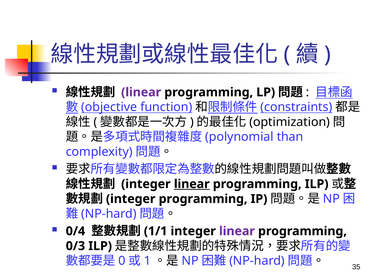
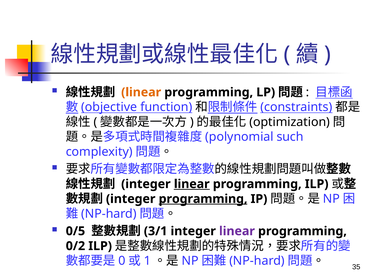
linear at (141, 92) colour: purple -> orange
than: than -> such
programming at (203, 199) underline: none -> present
0/4: 0/4 -> 0/5
1/1: 1/1 -> 3/1
0/3: 0/3 -> 0/2
